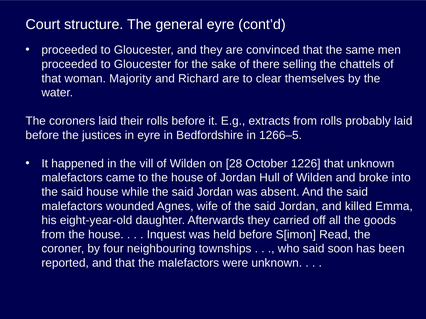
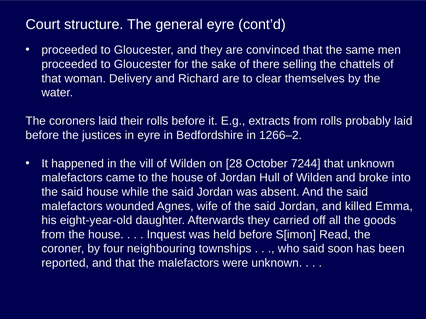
Majority: Majority -> Delivery
1266–5: 1266–5 -> 1266–2
1226: 1226 -> 7244
